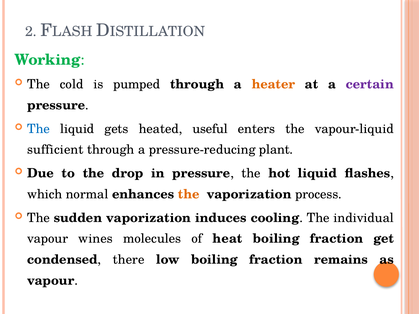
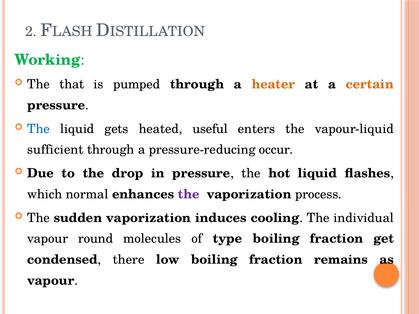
cold: cold -> that
certain colour: purple -> orange
plant: plant -> occur
the at (189, 194) colour: orange -> purple
wines: wines -> round
heat: heat -> type
